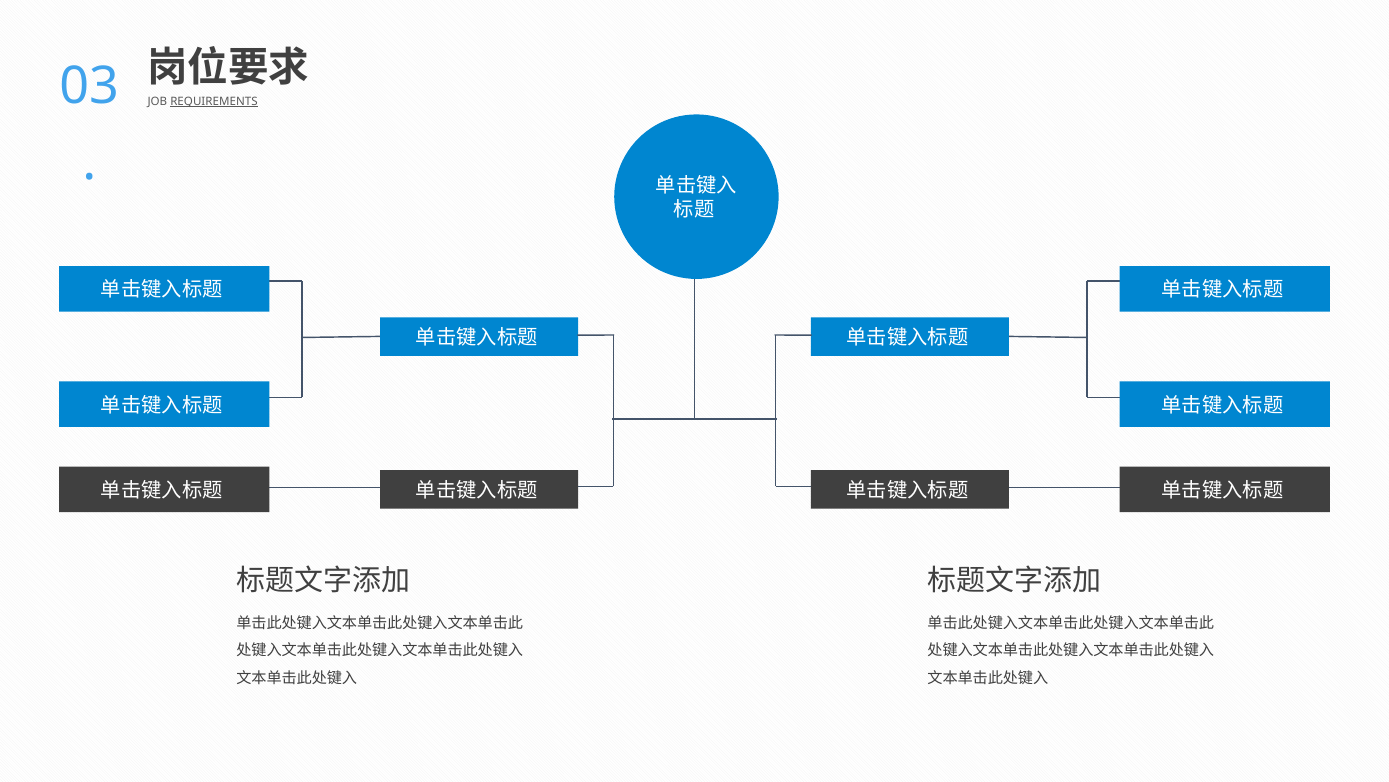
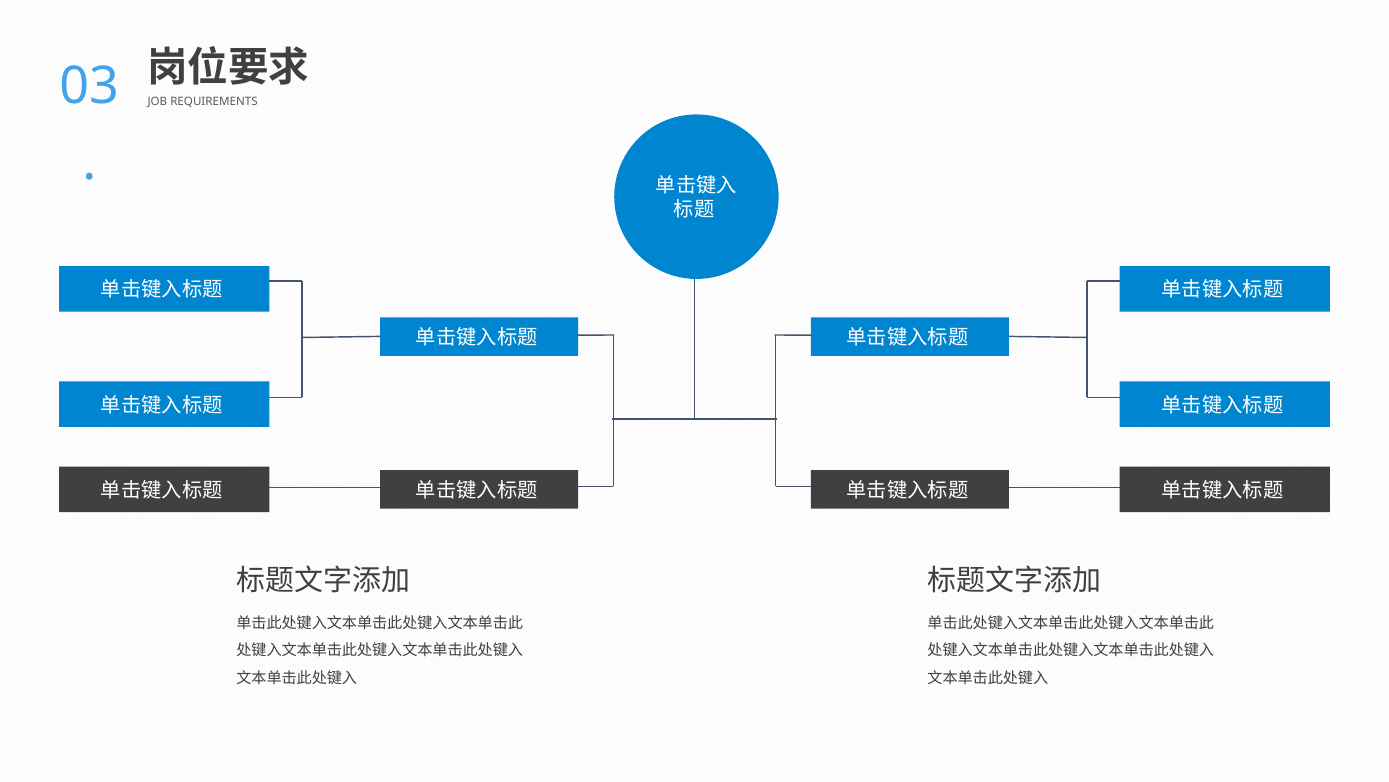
REQUIREMENTS underline: present -> none
